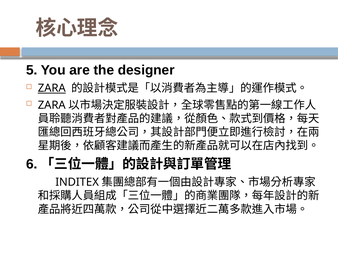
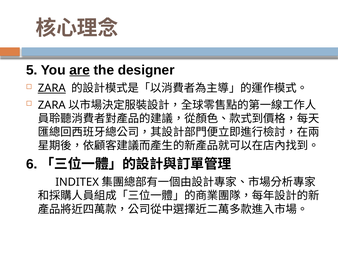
are underline: none -> present
